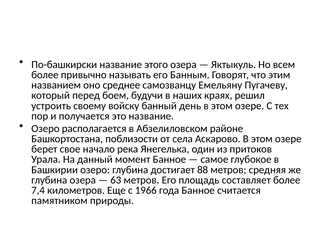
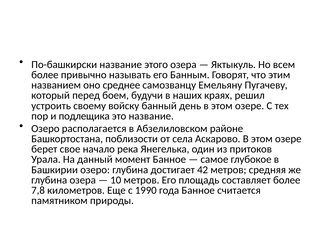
получается: получается -> подлещика
88: 88 -> 42
63: 63 -> 10
7,4: 7,4 -> 7,8
1966: 1966 -> 1990
